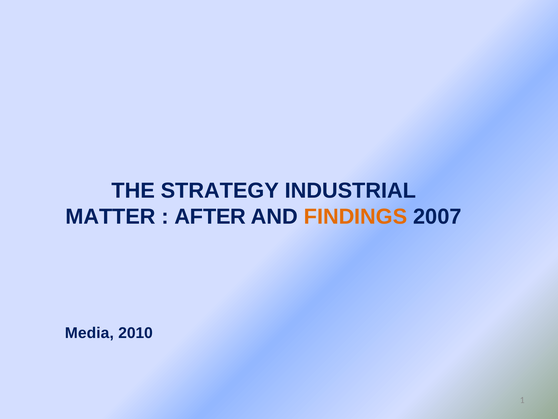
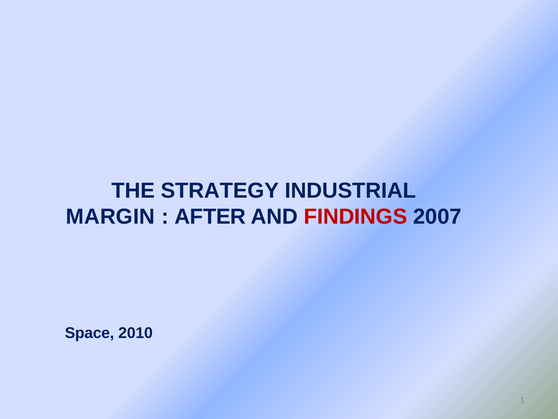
MATTER: MATTER -> MARGIN
FINDINGS colour: orange -> red
Media: Media -> Space
